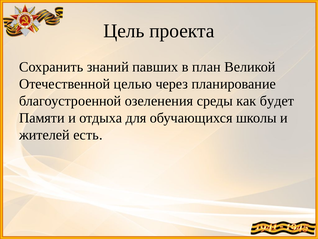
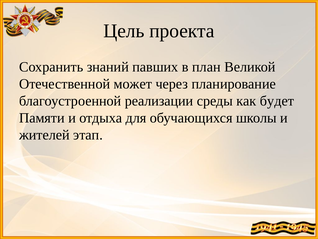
целью: целью -> может
озеленения: озеленения -> реализации
есть: есть -> этап
